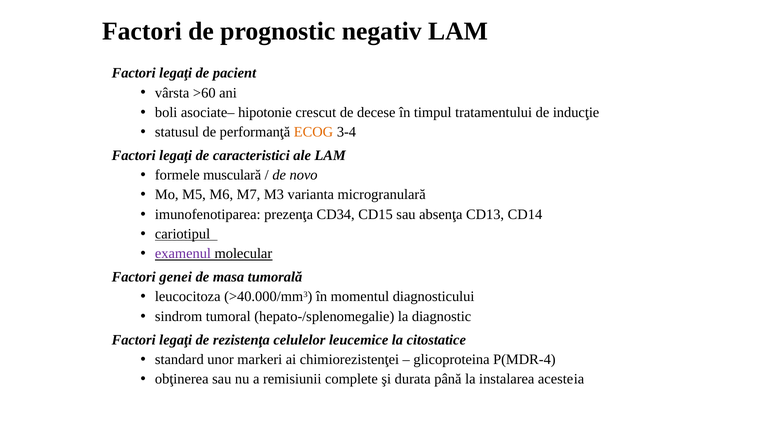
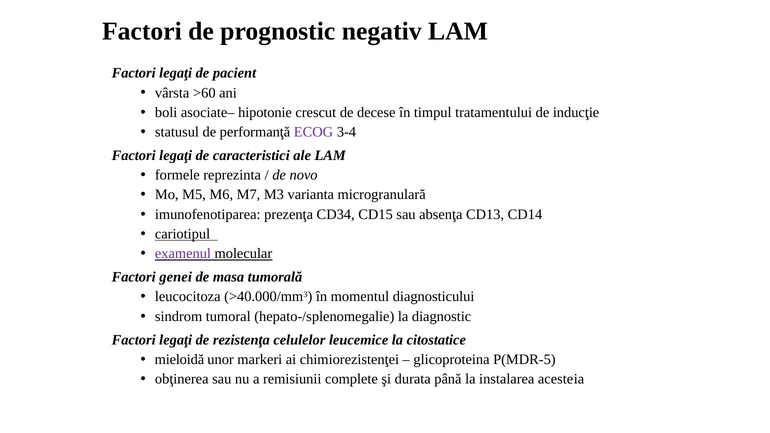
ECOG colour: orange -> purple
musculară: musculară -> reprezinta
standard: standard -> mieloidă
P(MDR-4: P(MDR-4 -> P(MDR-5
